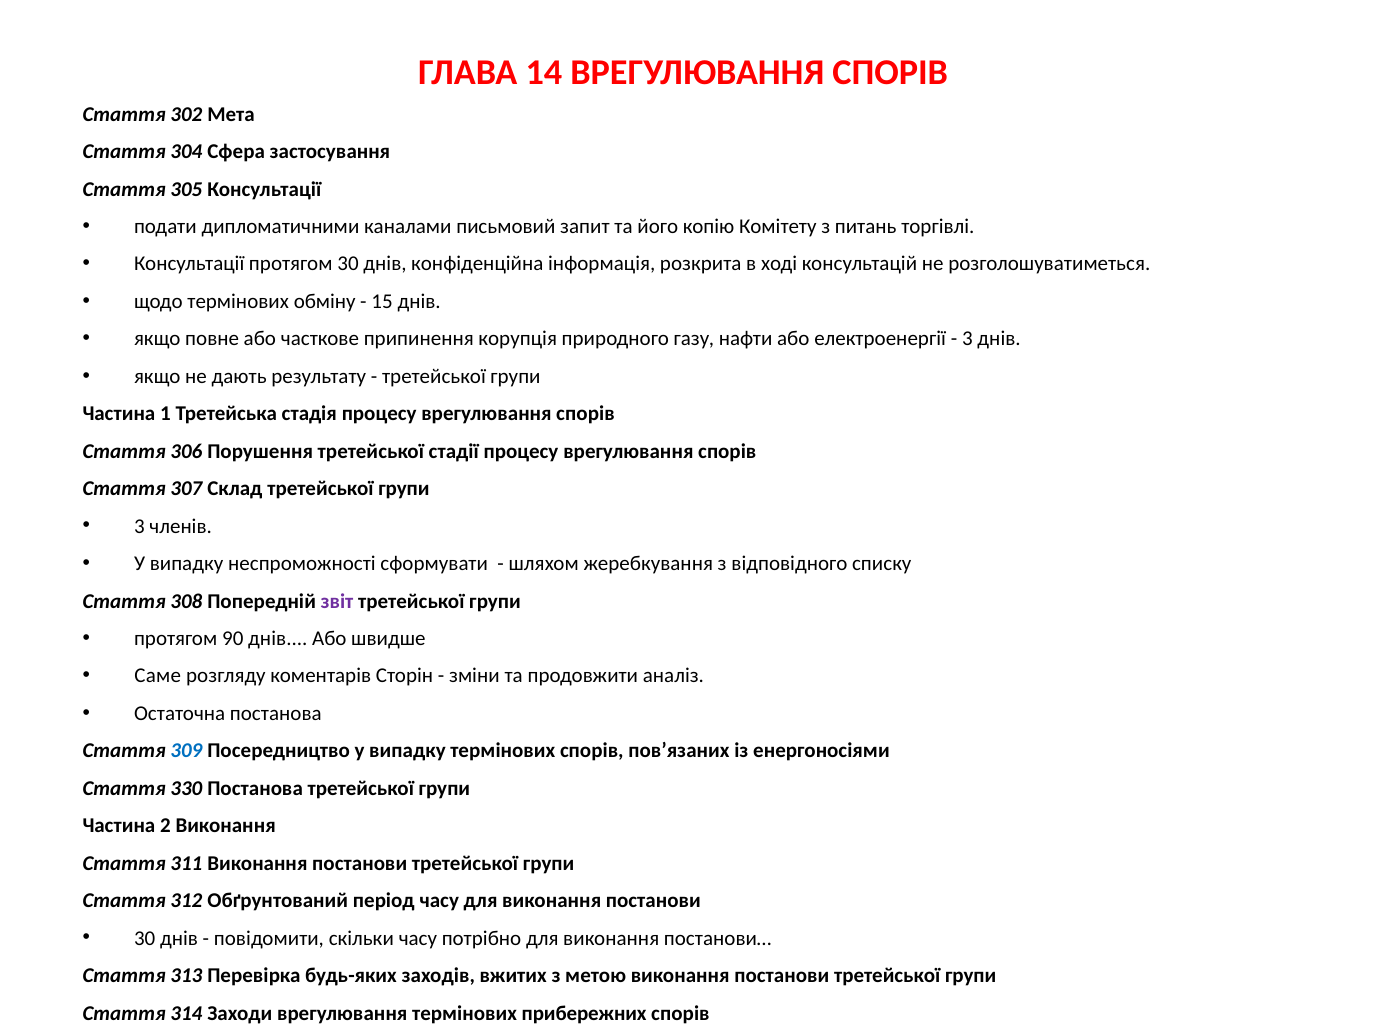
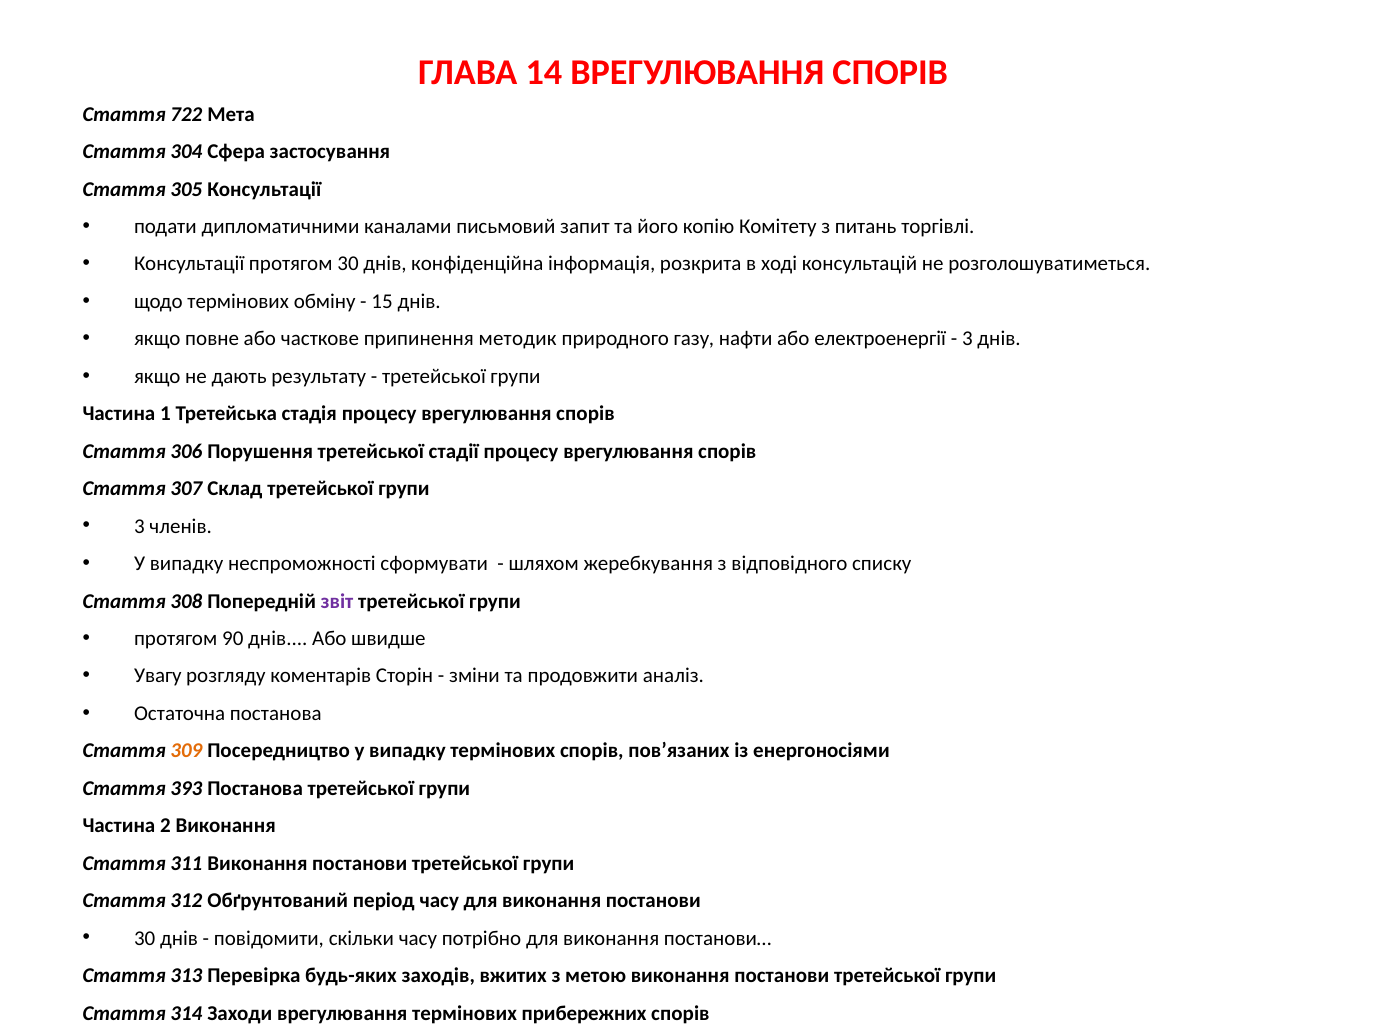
302: 302 -> 722
корупція: корупція -> методик
Саме: Саме -> Увагу
309 colour: blue -> orange
330: 330 -> 393
